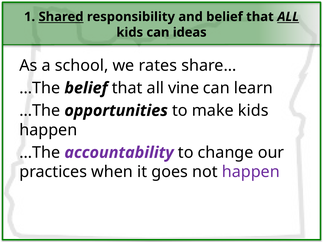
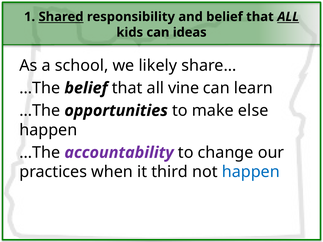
rates: rates -> likely
make kids: kids -> else
goes: goes -> third
happen at (251, 172) colour: purple -> blue
